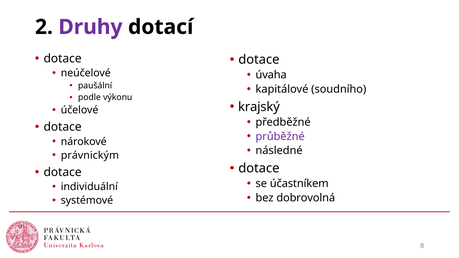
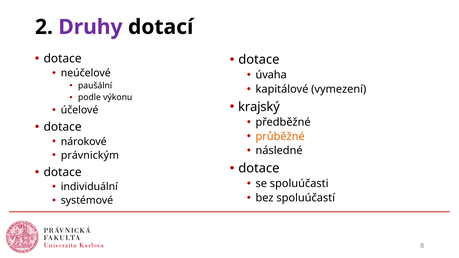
soudního: soudního -> vymezení
průběžné colour: purple -> orange
účastníkem: účastníkem -> spoluúčasti
dobrovolná: dobrovolná -> spoluúčastí
